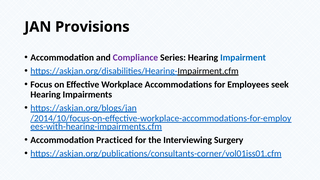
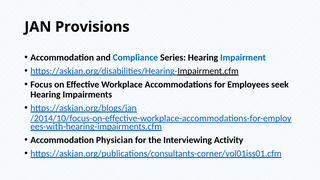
Compliance colour: purple -> blue
Practiced: Practiced -> Physician
Surgery: Surgery -> Activity
